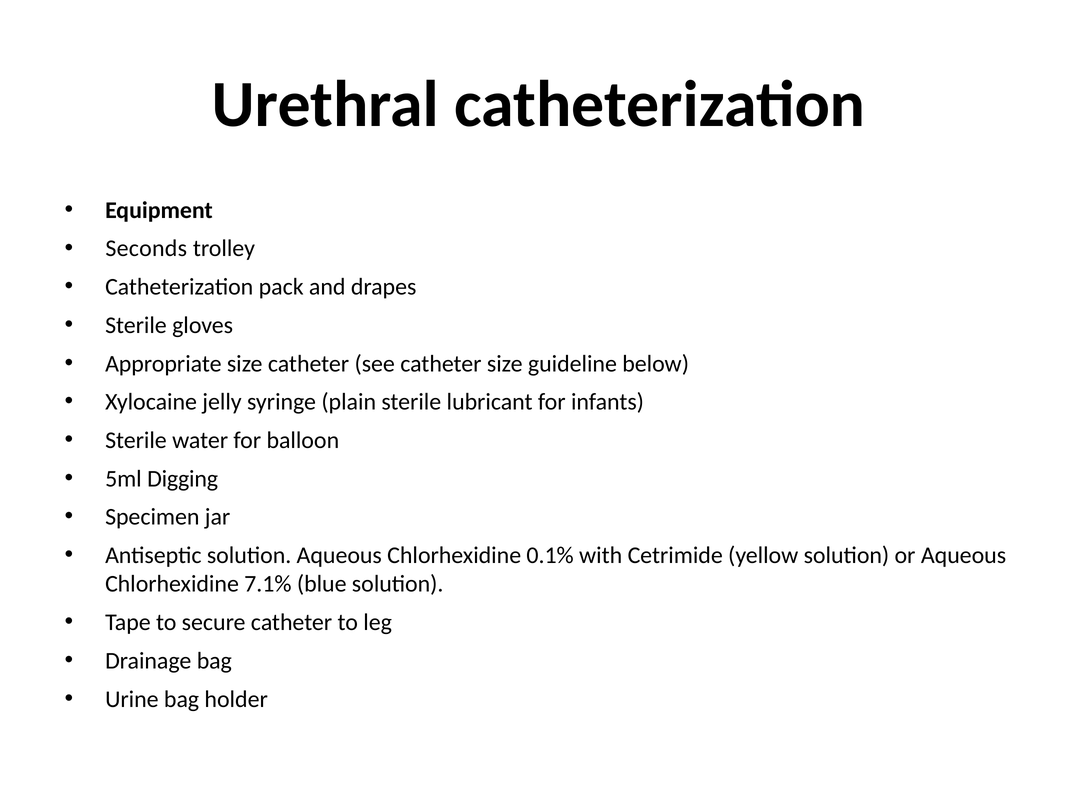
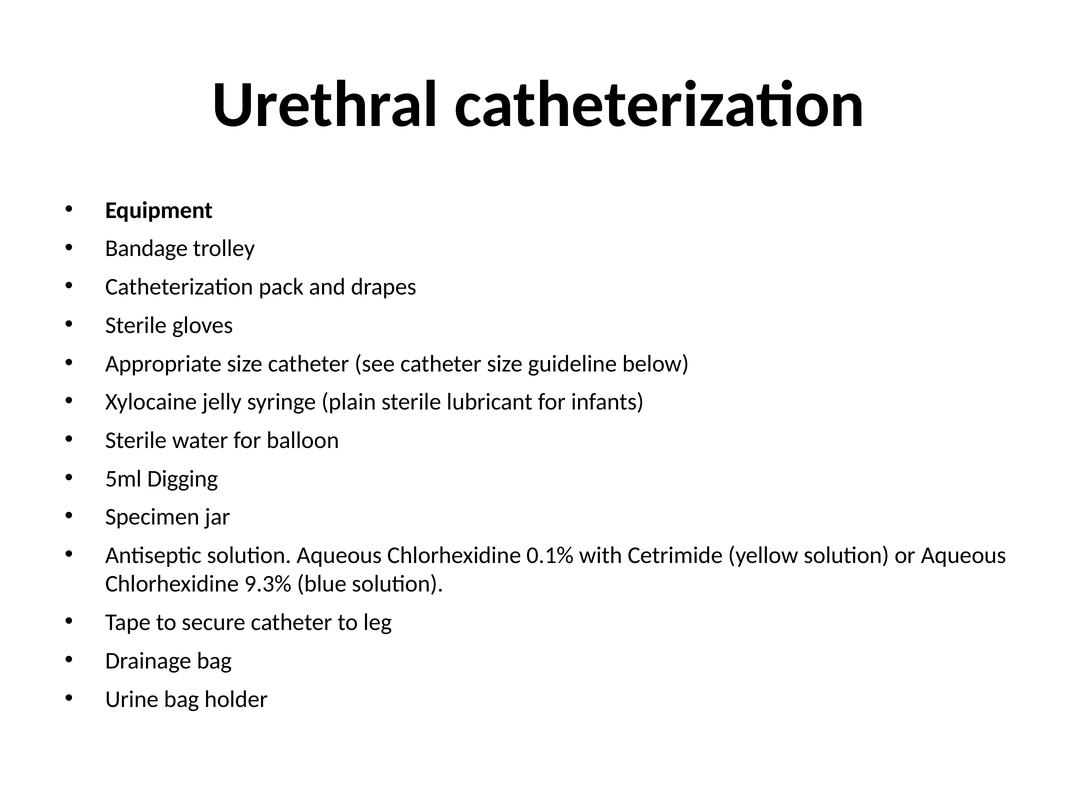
Seconds: Seconds -> Bandage
7.1%: 7.1% -> 9.3%
